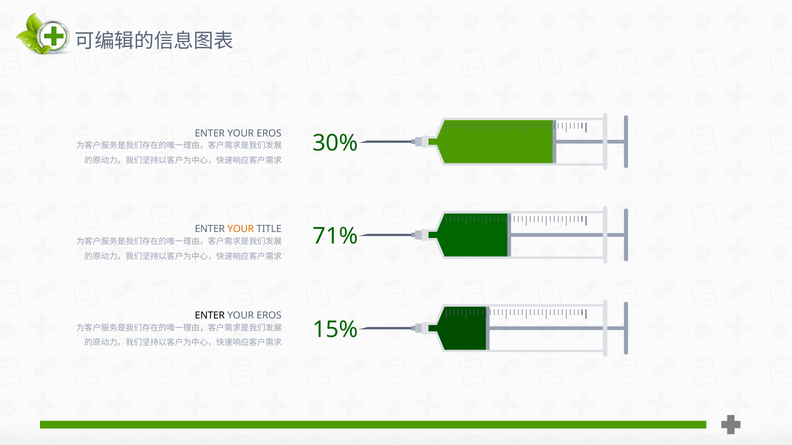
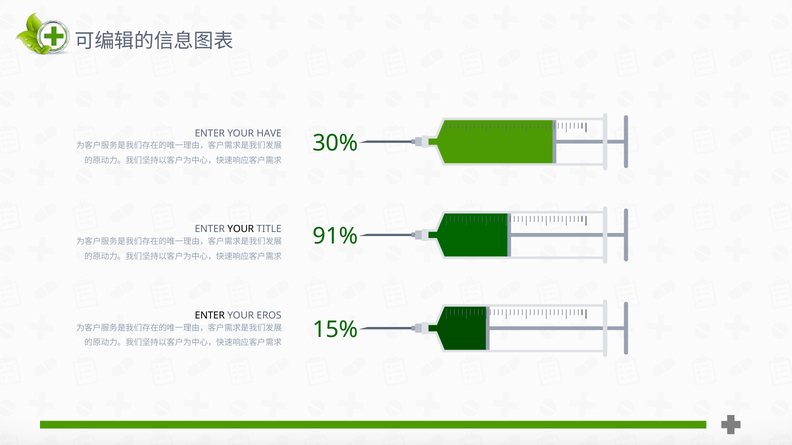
EROS at (269, 133): EROS -> HAVE
YOUR at (241, 229) colour: orange -> black
71%: 71% -> 91%
